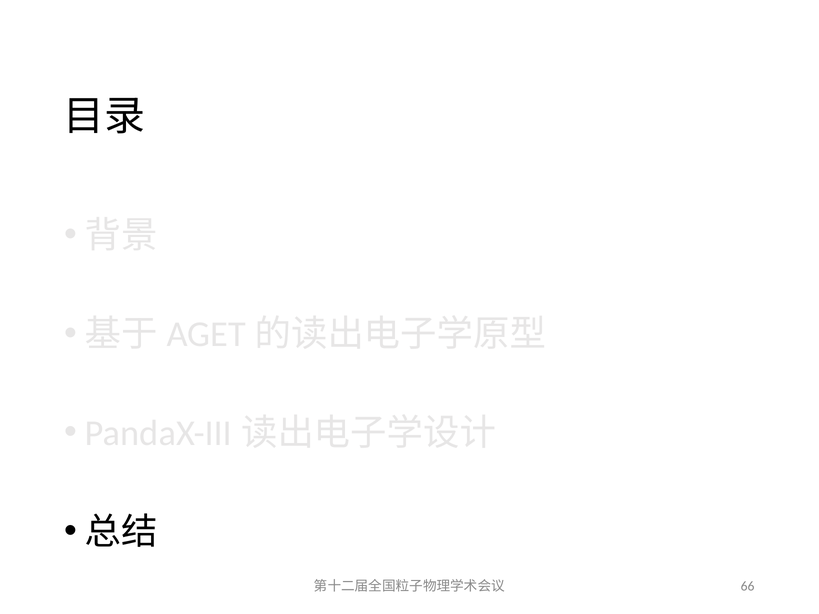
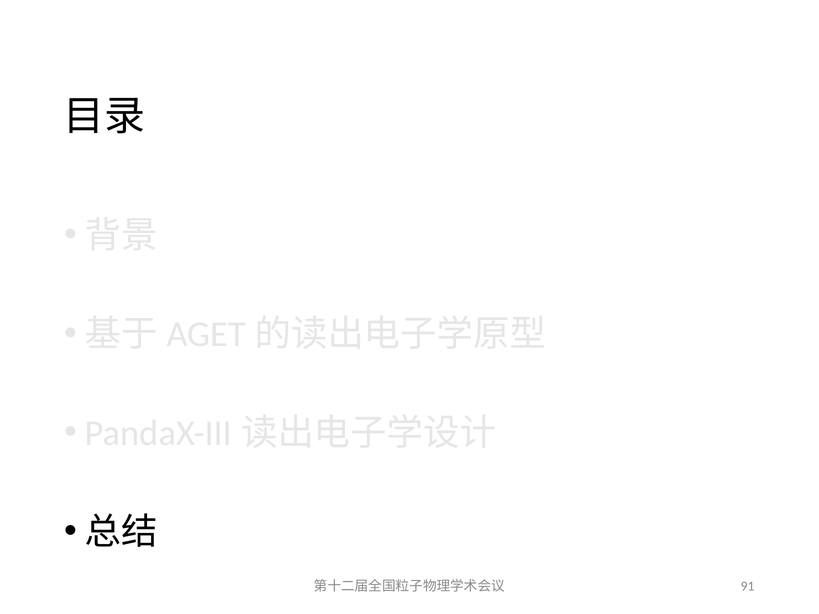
66: 66 -> 91
